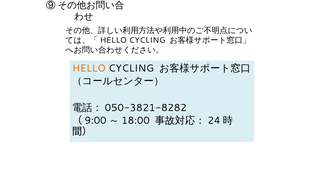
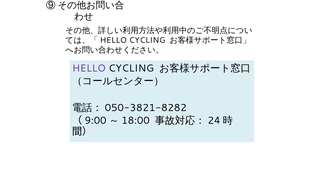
HELLO colour: orange -> purple
